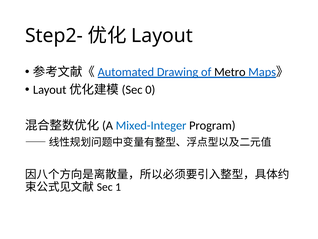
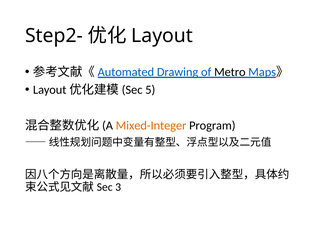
0: 0 -> 5
Mixed-Integer colour: blue -> orange
1: 1 -> 3
